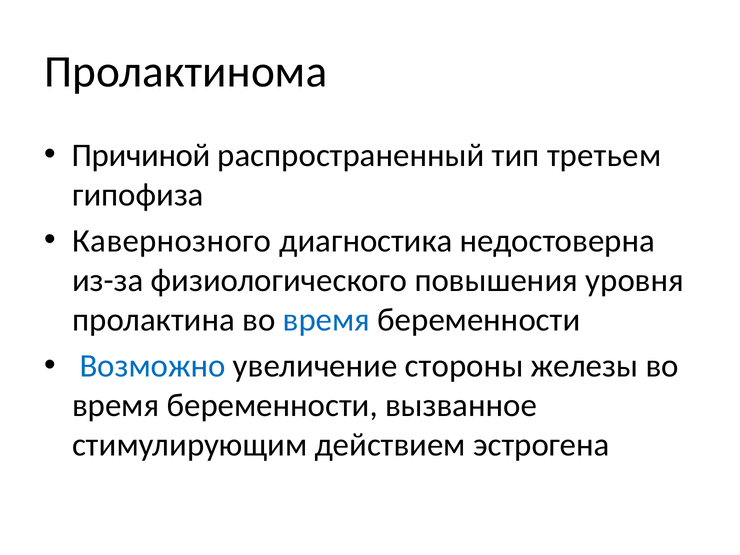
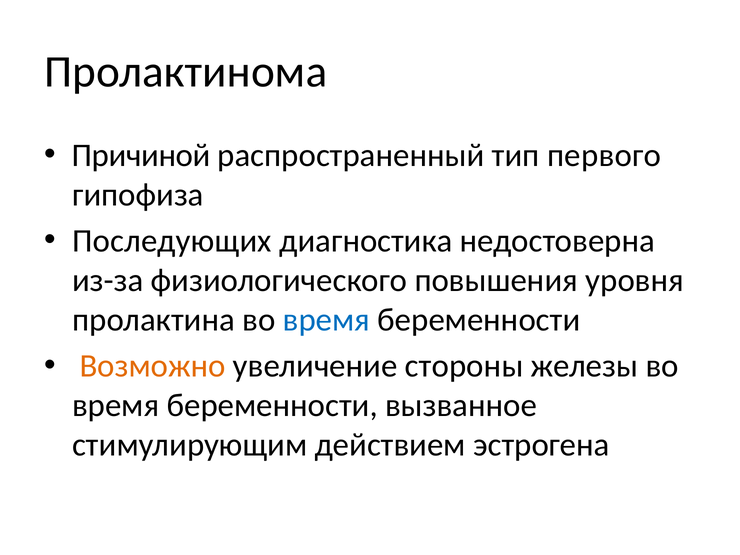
третьем: третьем -> первого
Кавернозного: Кавернозного -> Последующих
Возможно colour: blue -> orange
